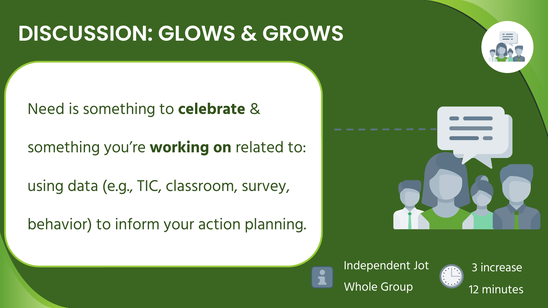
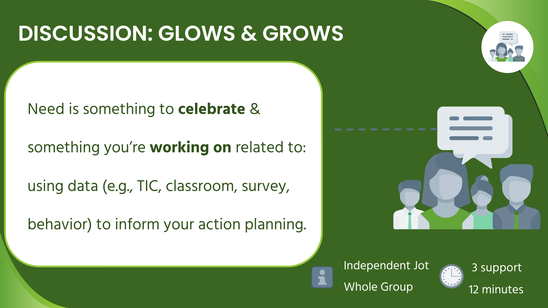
increase: increase -> support
